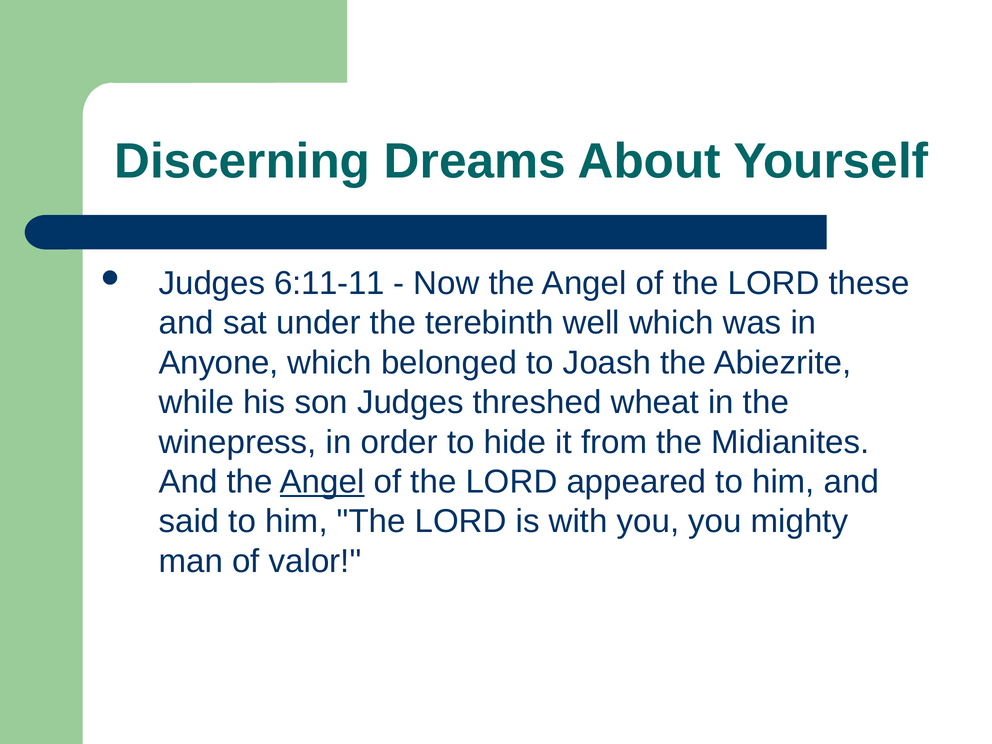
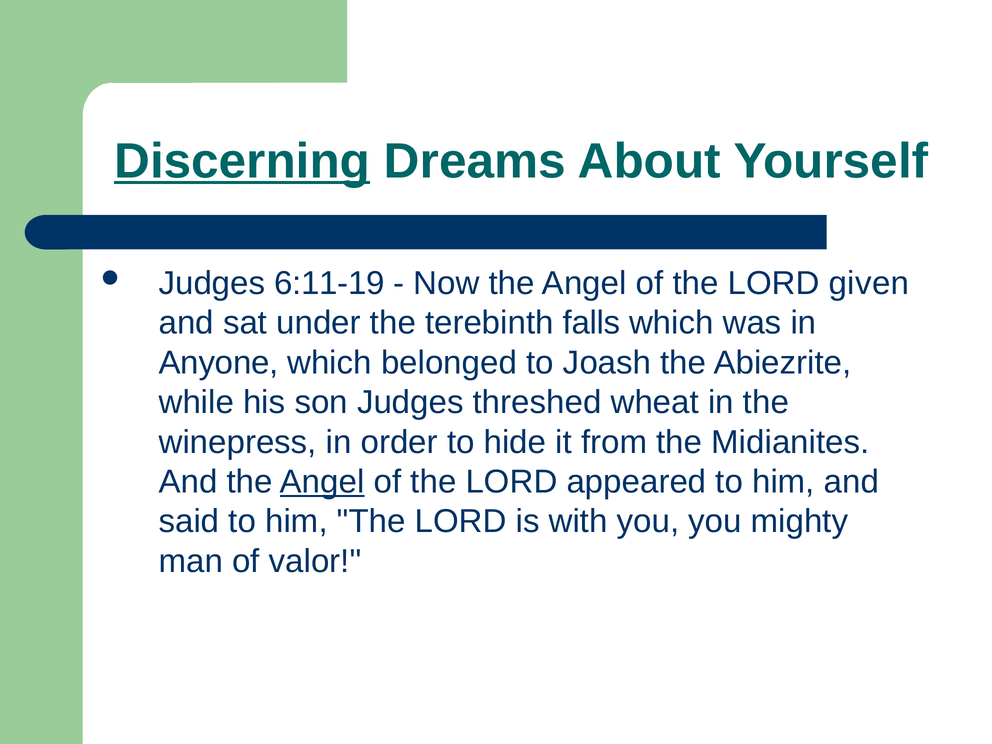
Discerning underline: none -> present
6:11-11: 6:11-11 -> 6:11-19
these: these -> given
well: well -> falls
